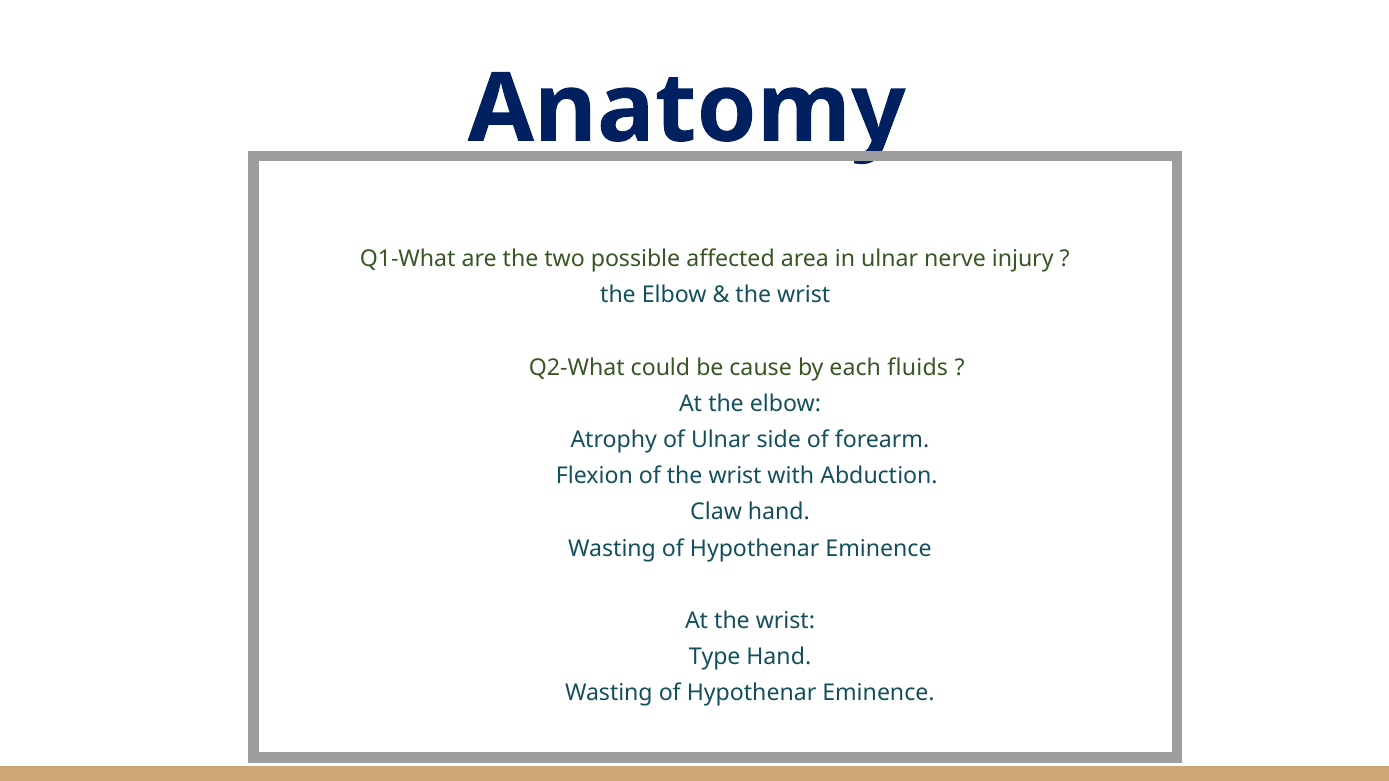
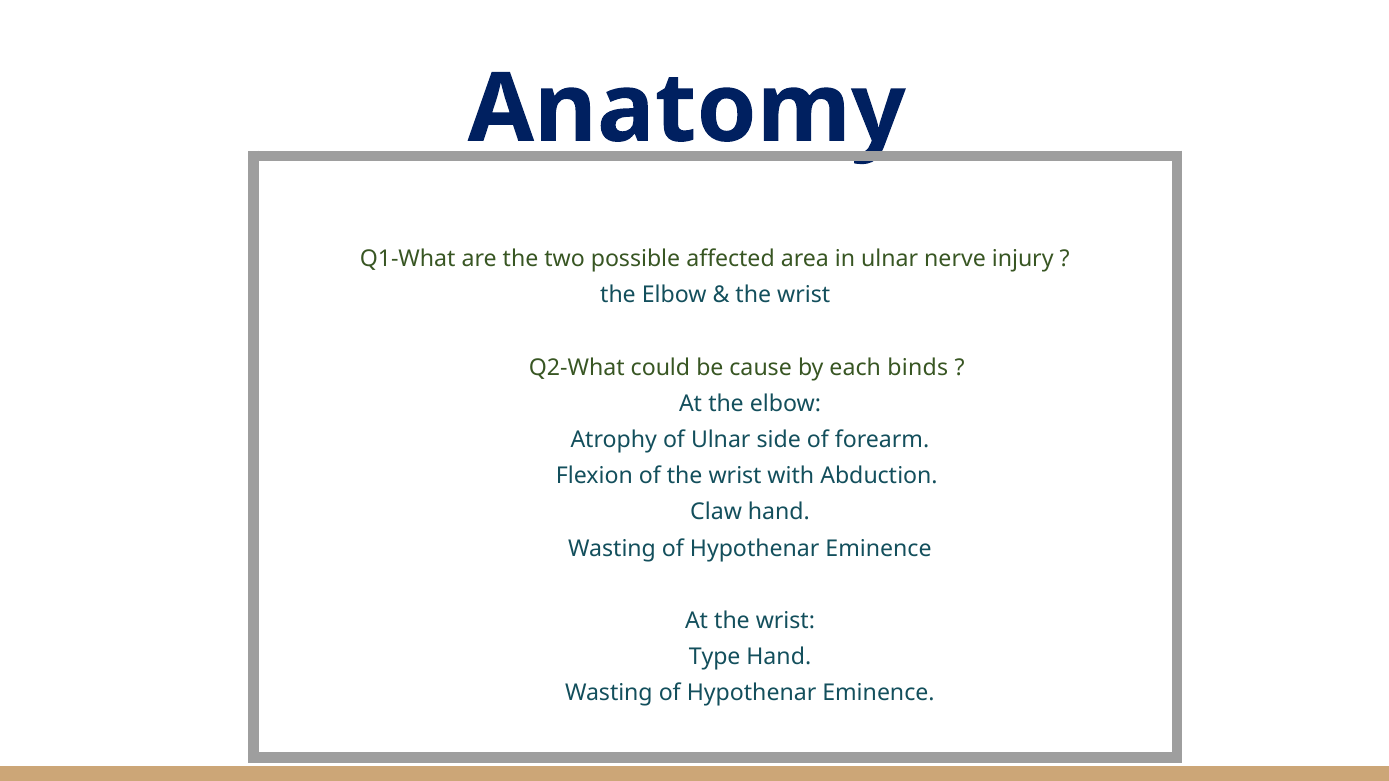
fluids: fluids -> binds
